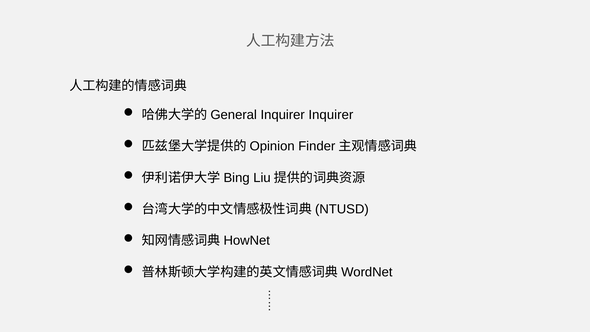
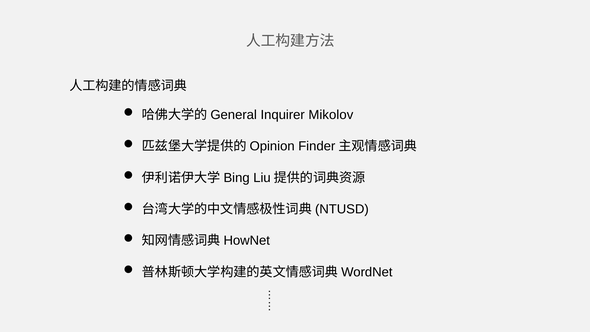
Inquirer Inquirer: Inquirer -> Mikolov
